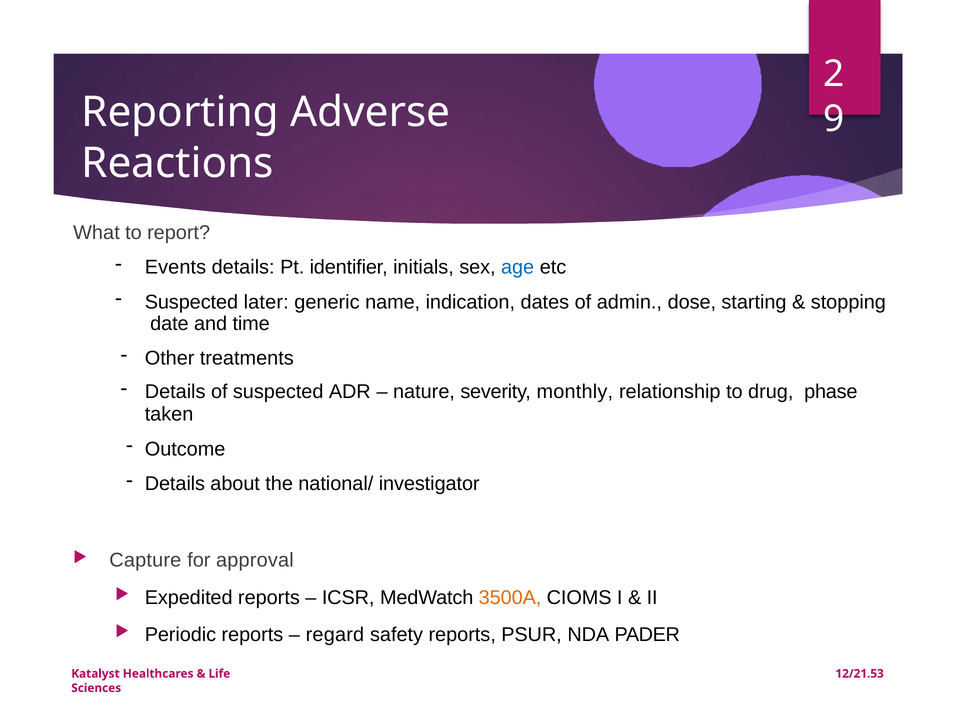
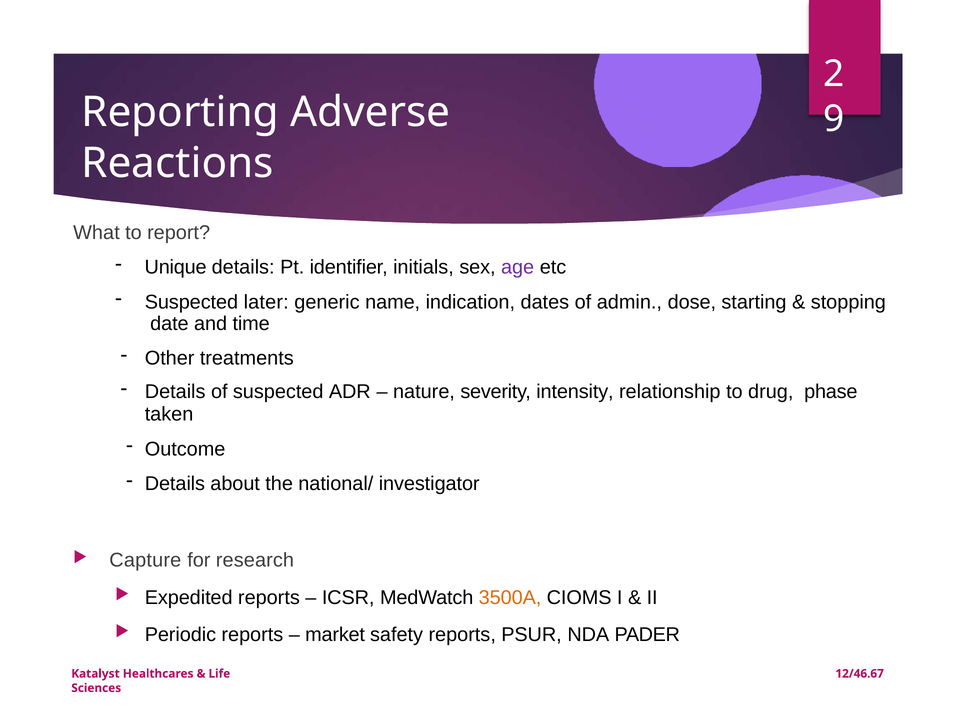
Events: Events -> Unique
age colour: blue -> purple
monthly: monthly -> intensity
approval: approval -> research
regard: regard -> market
12/21.53: 12/21.53 -> 12/46.67
